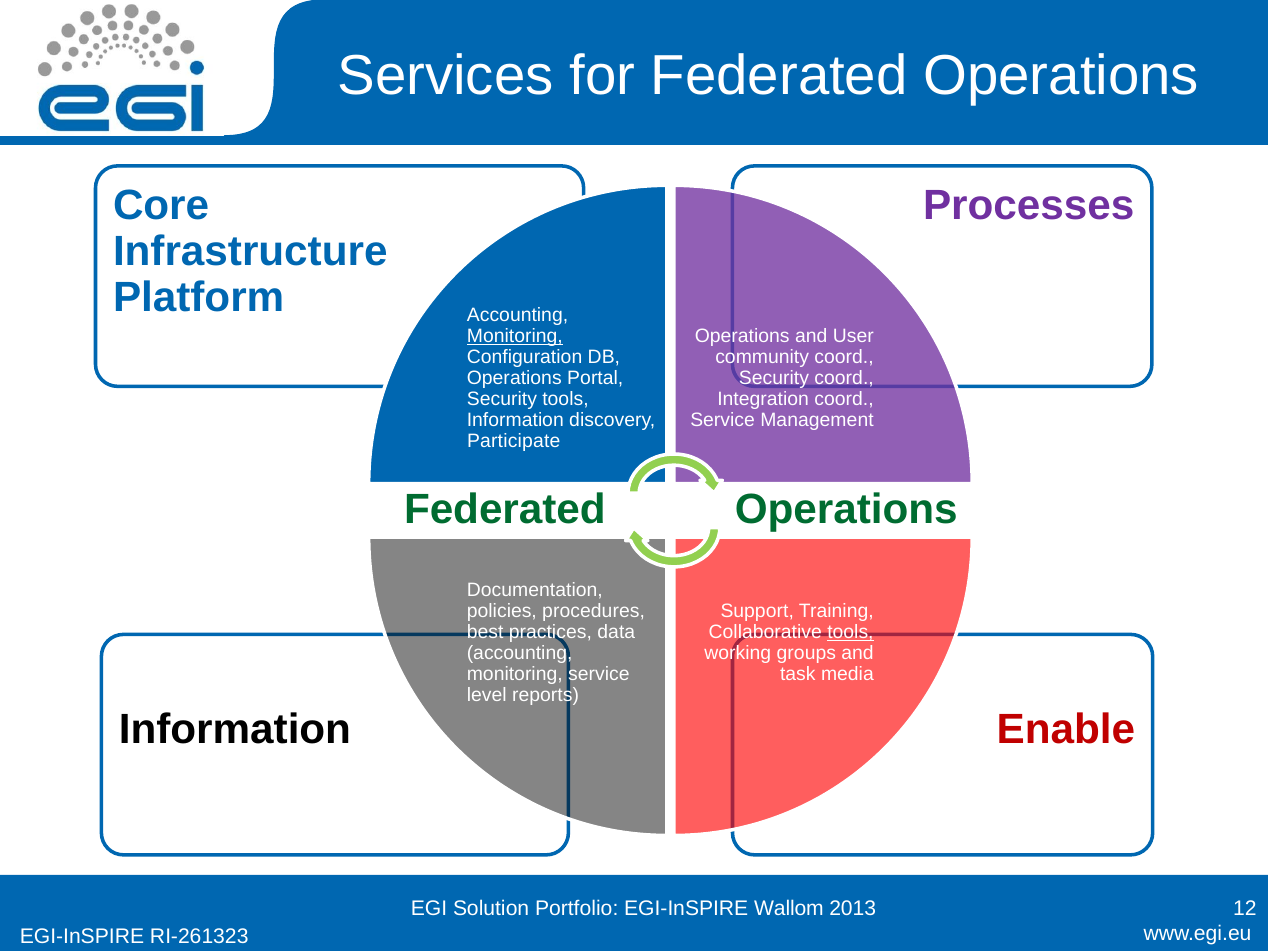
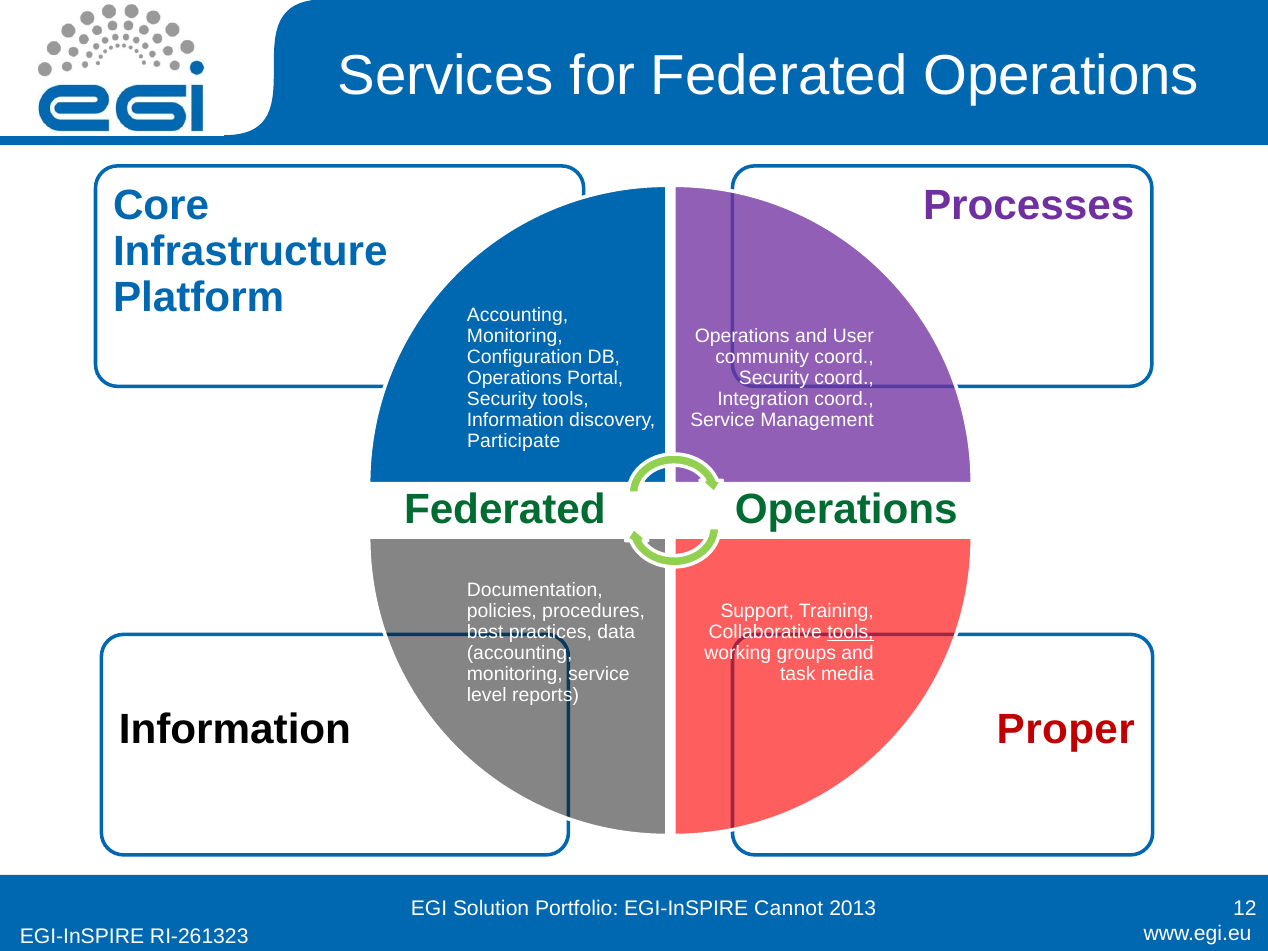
Monitoring at (515, 336) underline: present -> none
Enable: Enable -> Proper
Wallom: Wallom -> Cannot
